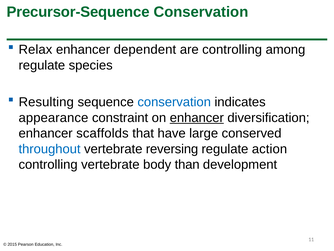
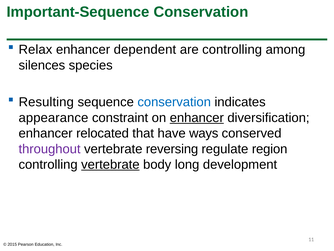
Precursor-Sequence: Precursor-Sequence -> Important-Sequence
regulate at (42, 65): regulate -> silences
scaffolds: scaffolds -> relocated
large: large -> ways
throughout colour: blue -> purple
action: action -> region
vertebrate at (110, 164) underline: none -> present
than: than -> long
